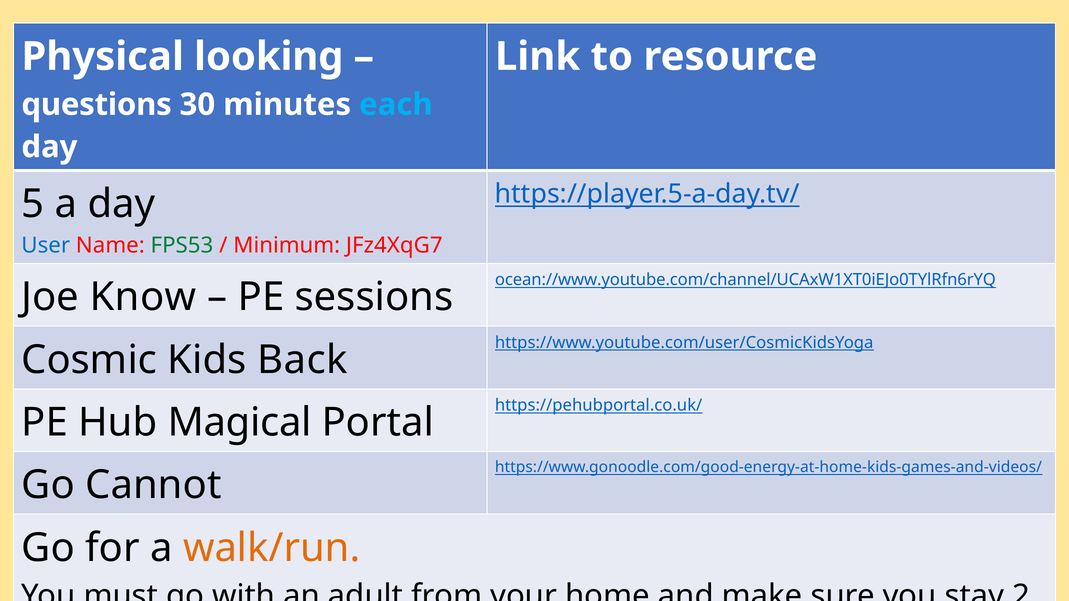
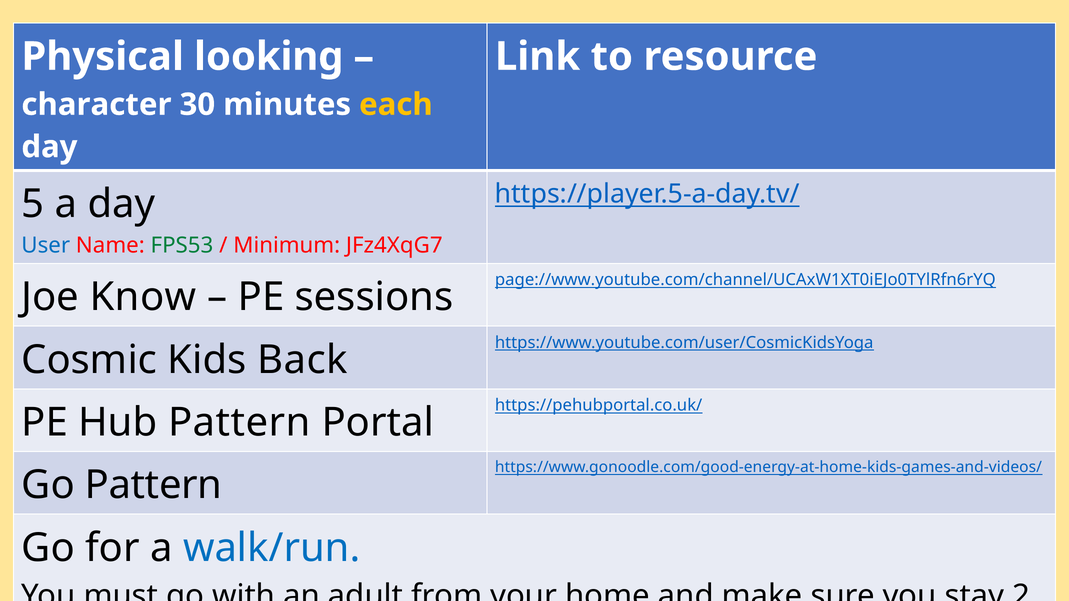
questions: questions -> character
each colour: light blue -> yellow
ocean://www.youtube.com/channel/UCAxW1XT0iEJo0TYlRfn6rYQ: ocean://www.youtube.com/channel/UCAxW1XT0iEJo0TYlRfn6rYQ -> page://www.youtube.com/channel/UCAxW1XT0iEJo0TYlRfn6rYQ
Hub Magical: Magical -> Pattern
Go Cannot: Cannot -> Pattern
walk/run colour: orange -> blue
